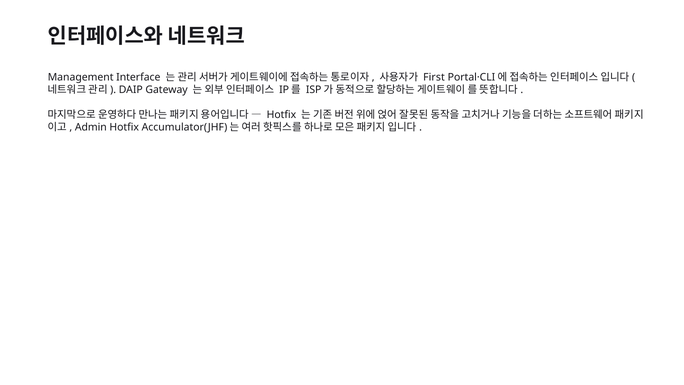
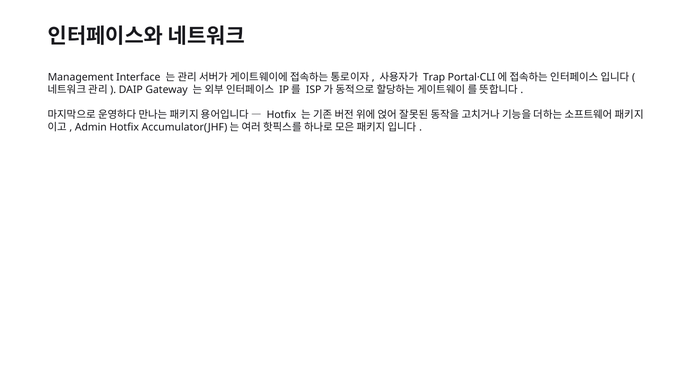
First: First -> Trap
